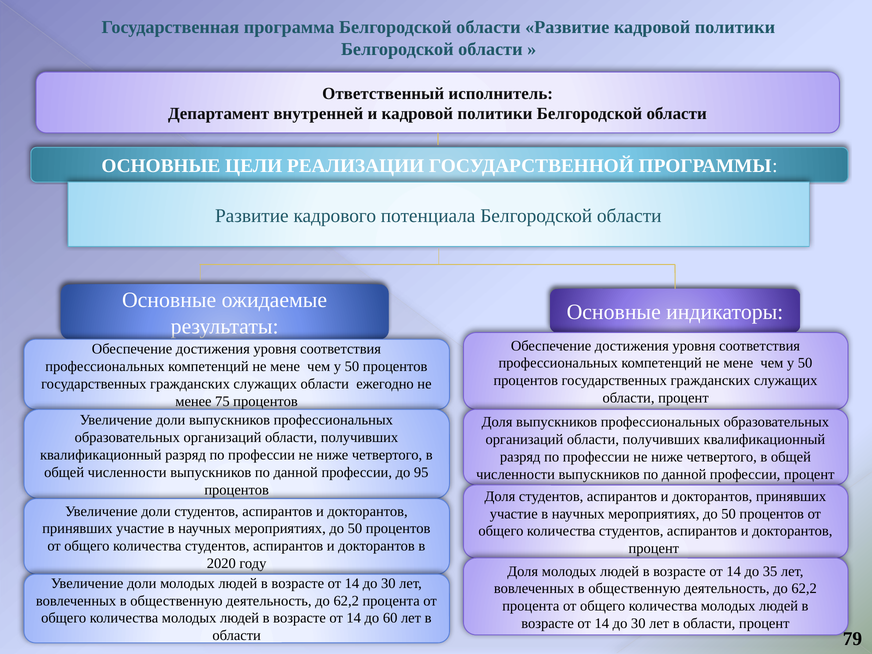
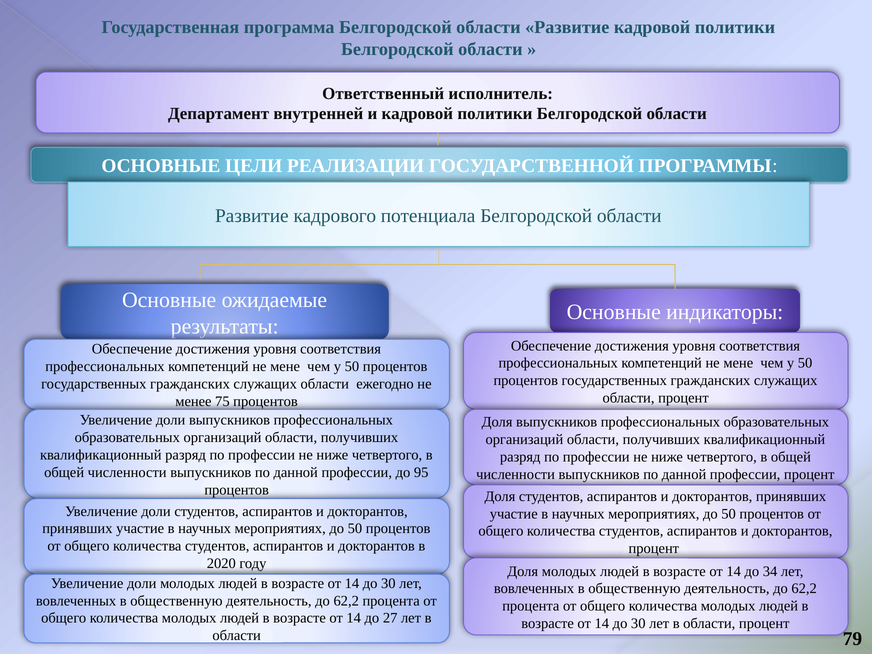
35: 35 -> 34
60: 60 -> 27
